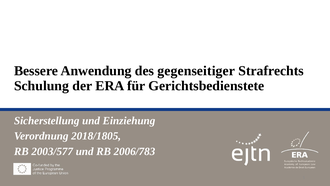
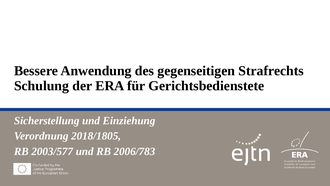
gegenseitiger: gegenseitiger -> gegenseitigen
